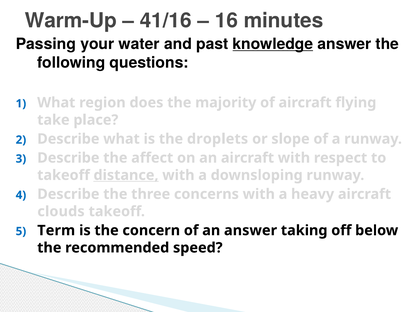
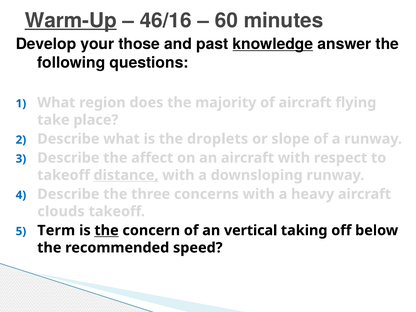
Warm-Up underline: none -> present
41/16: 41/16 -> 46/16
16: 16 -> 60
Passing: Passing -> Develop
water: water -> those
the at (107, 230) underline: none -> present
an answer: answer -> vertical
